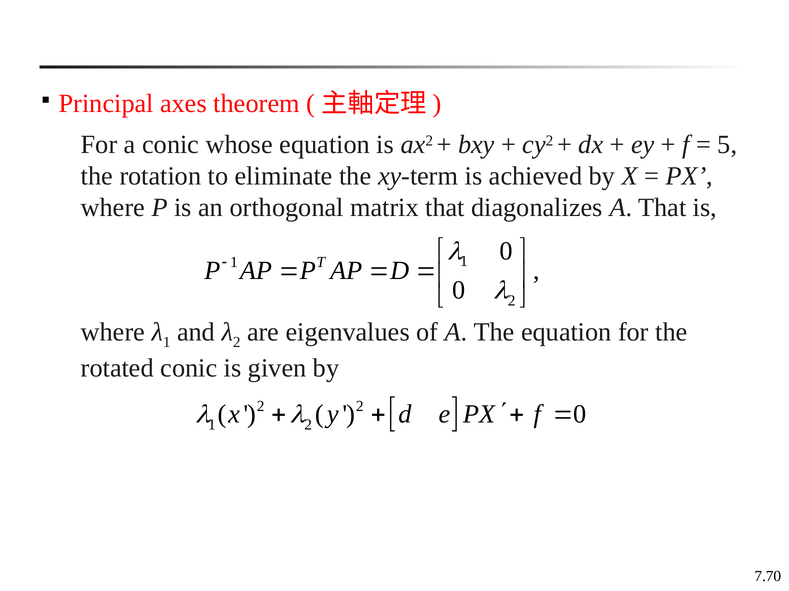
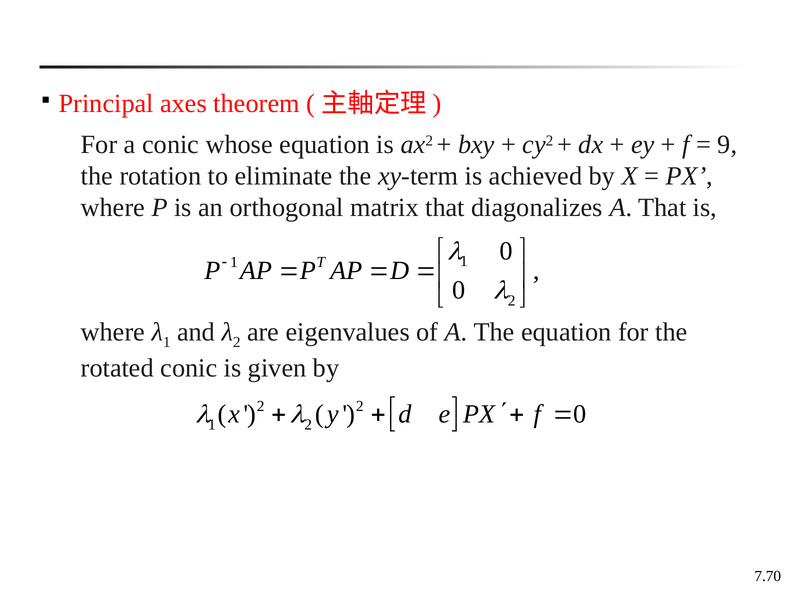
5: 5 -> 9
